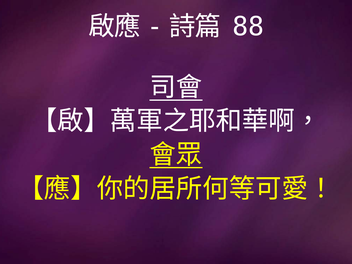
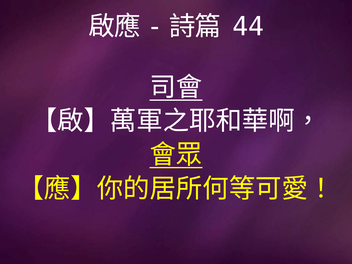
88: 88 -> 44
